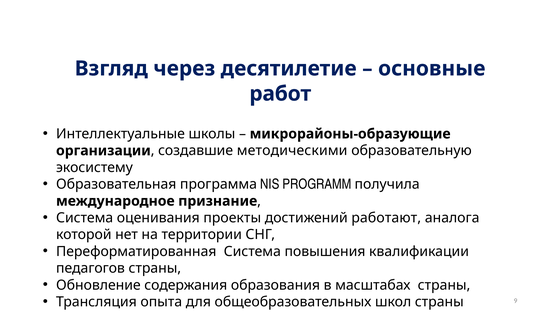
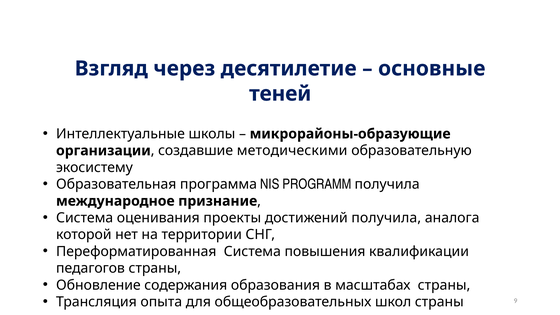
работ: работ -> теней
достижений работают: работают -> получила
